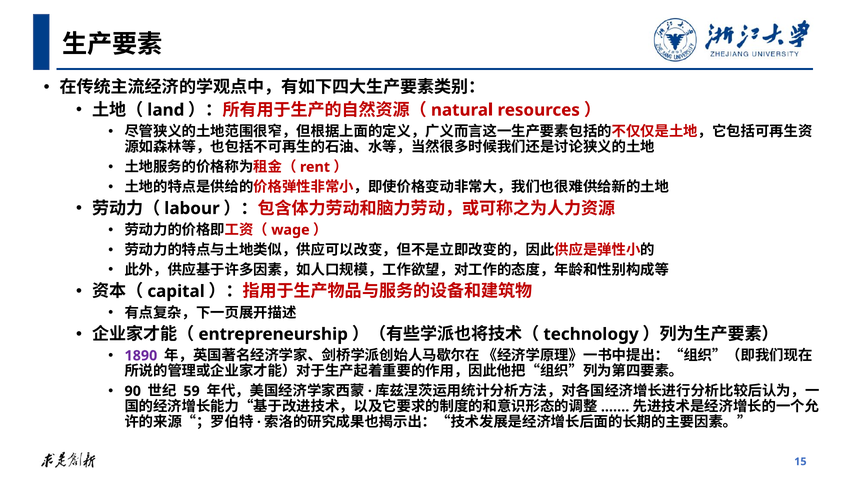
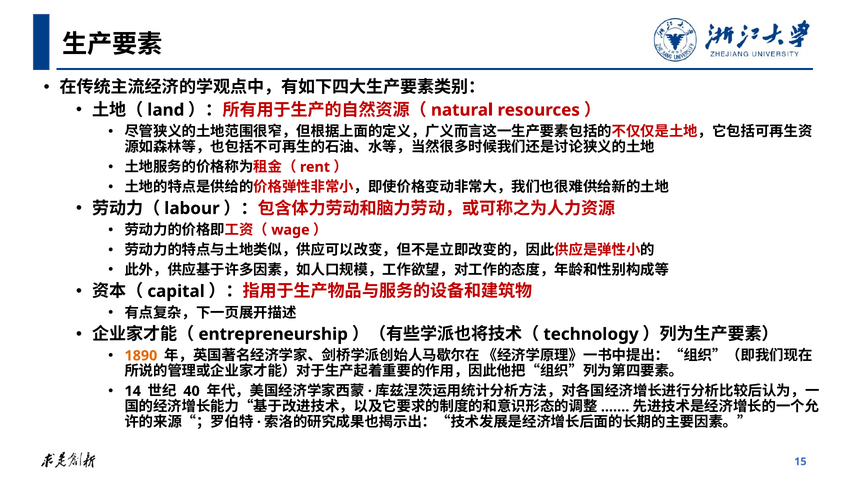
1890 colour: purple -> orange
90: 90 -> 14
59: 59 -> 40
